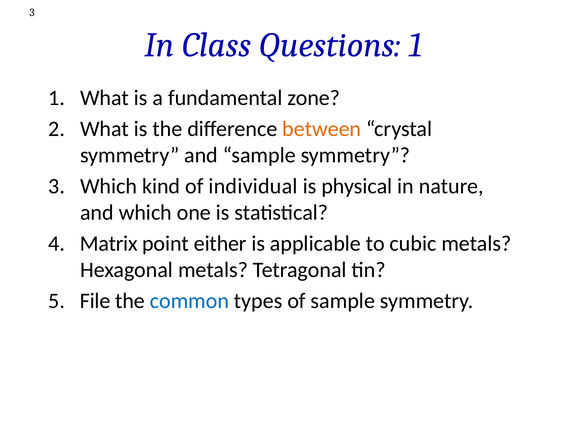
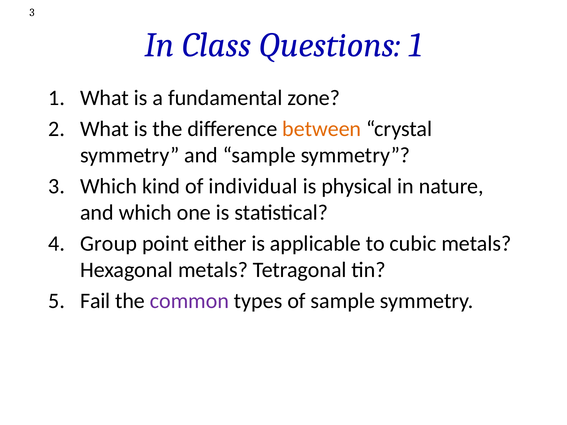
Matrix: Matrix -> Group
File: File -> Fail
common colour: blue -> purple
